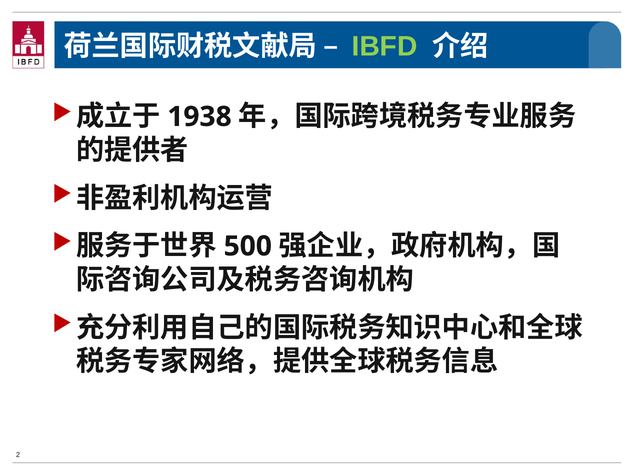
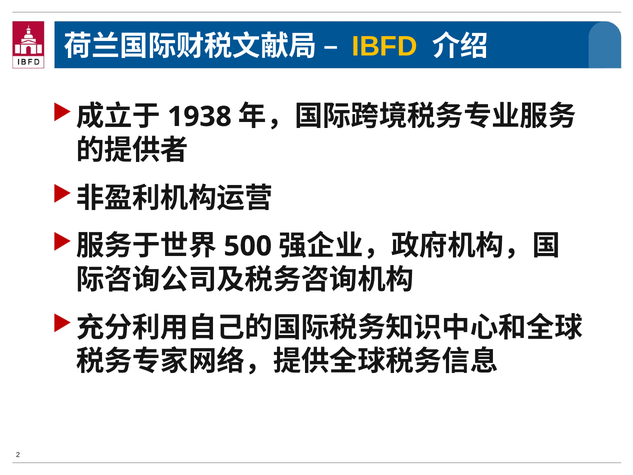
IBFD colour: light green -> yellow
